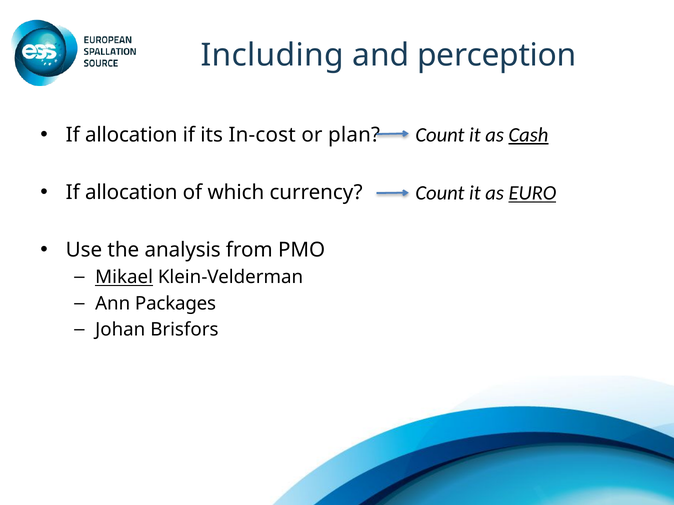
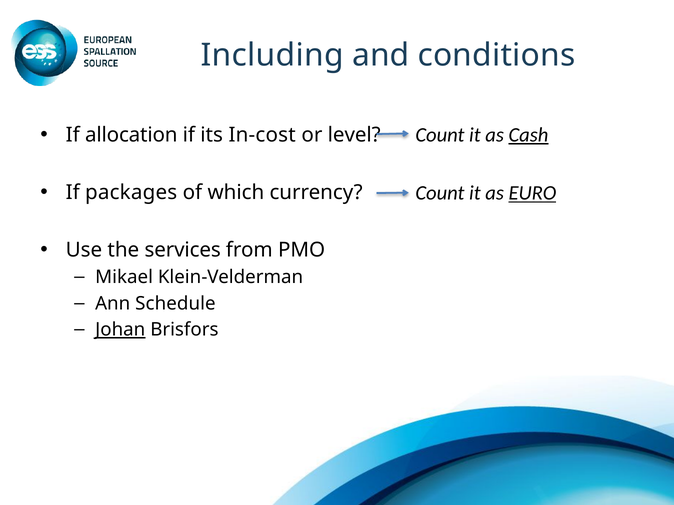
perception: perception -> conditions
plan: plan -> level
allocation at (131, 193): allocation -> packages
analysis: analysis -> services
Mikael underline: present -> none
Packages: Packages -> Schedule
Johan underline: none -> present
